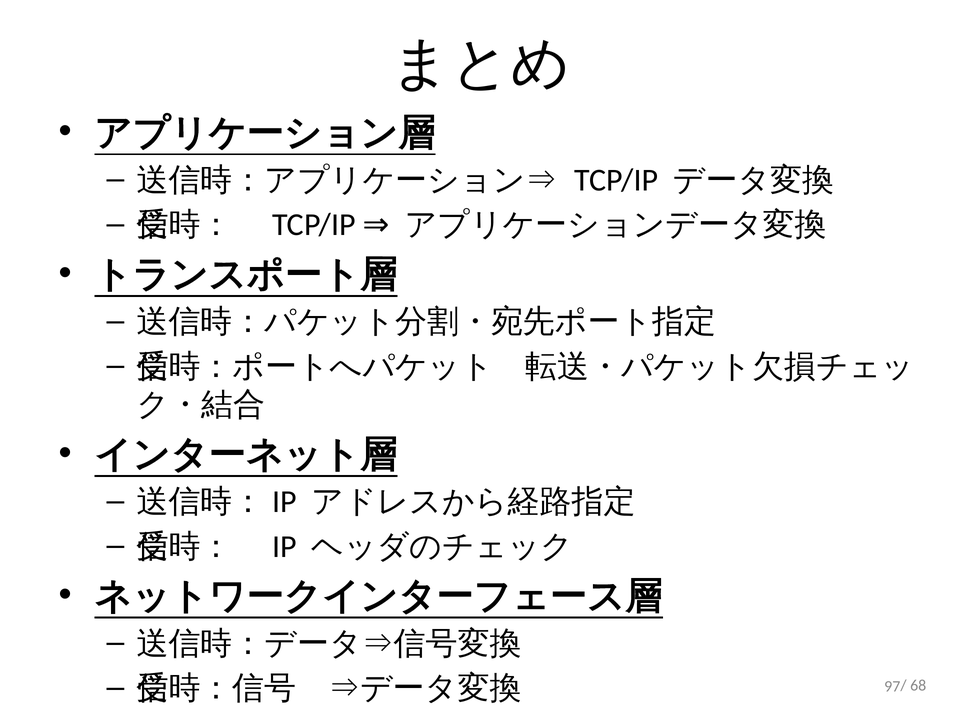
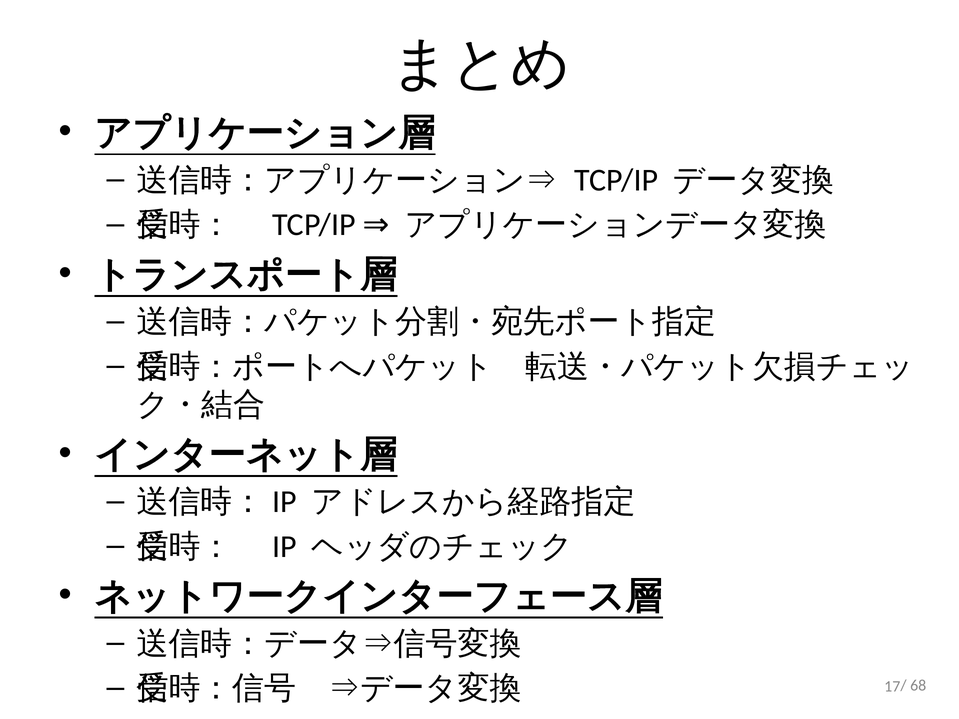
97: 97 -> 17
